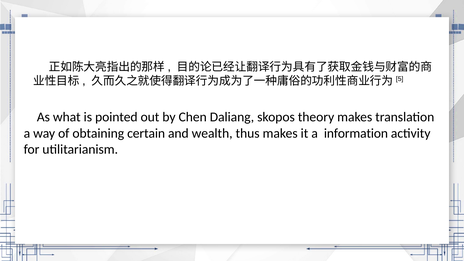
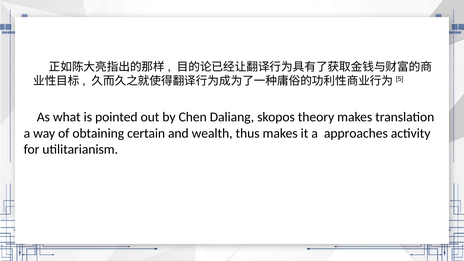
information: information -> approaches
